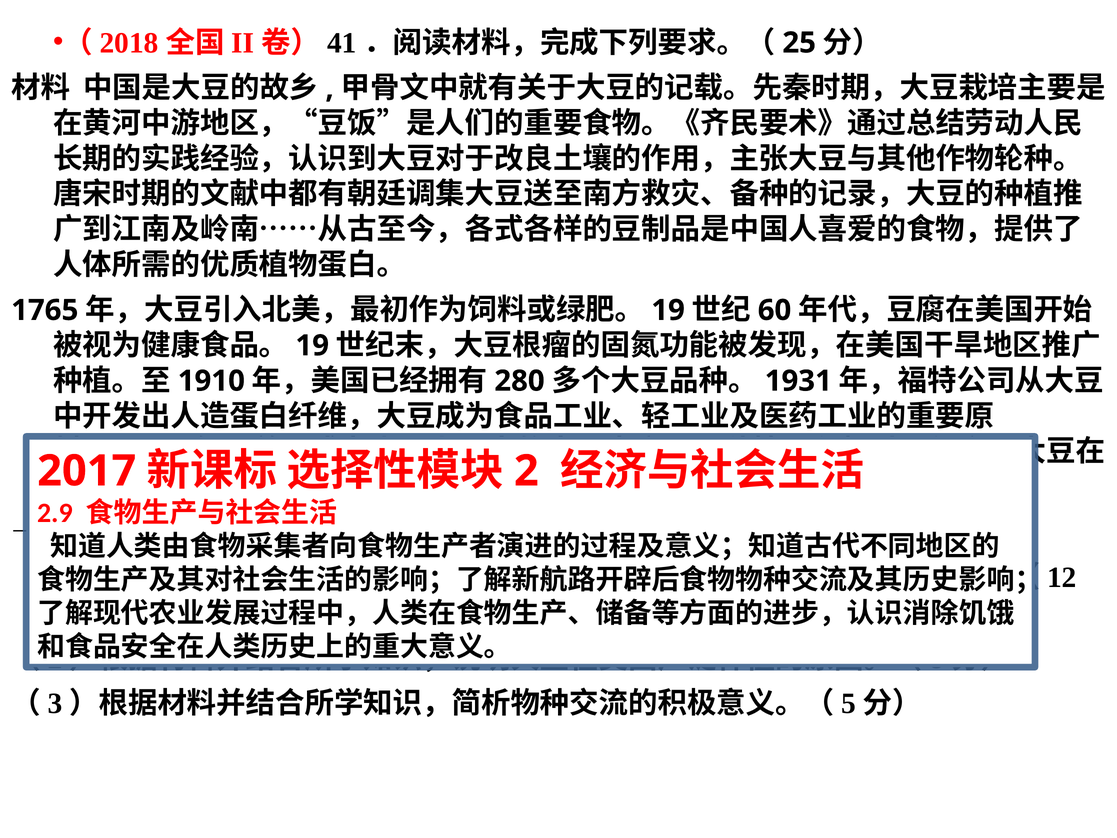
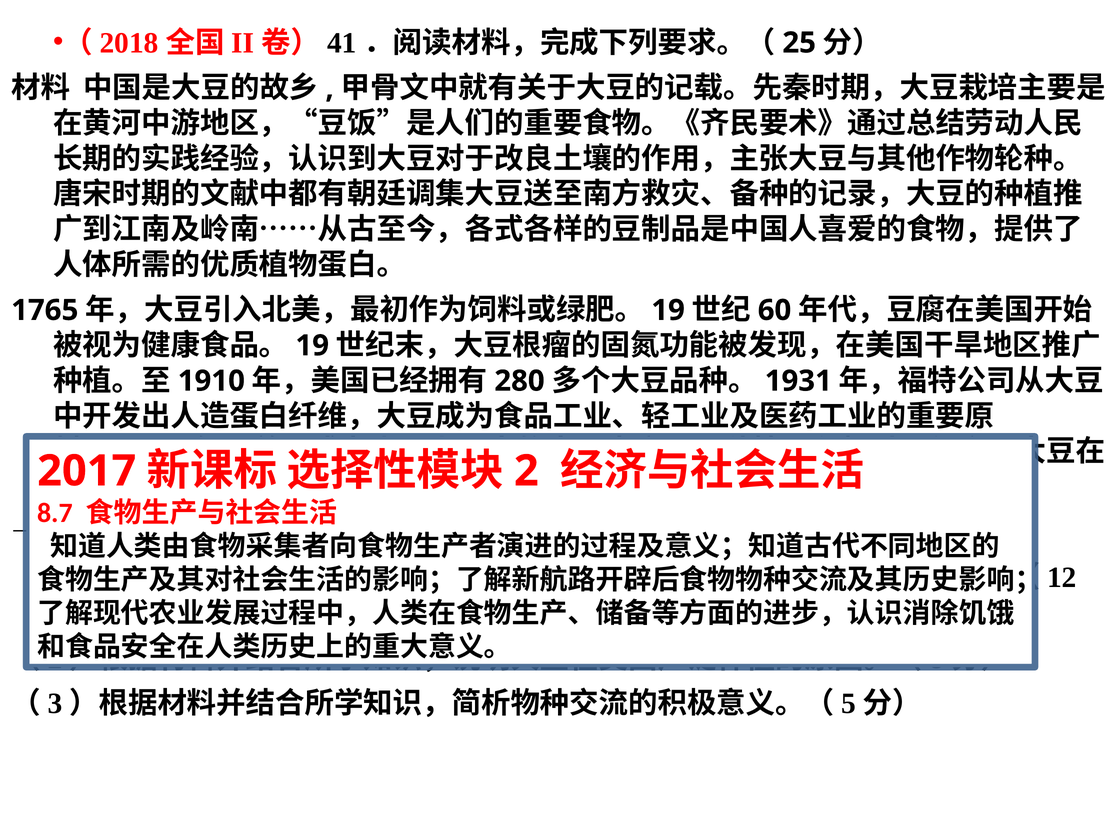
2.9: 2.9 -> 8.7
